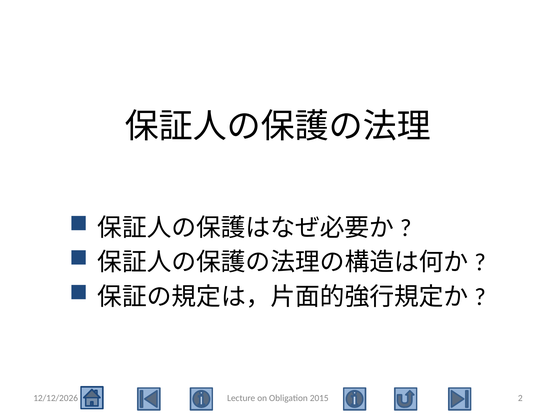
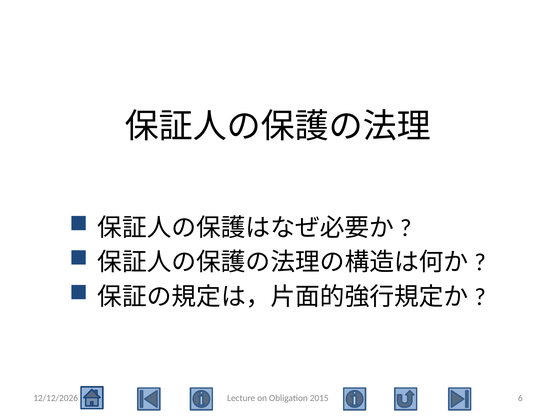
2: 2 -> 6
